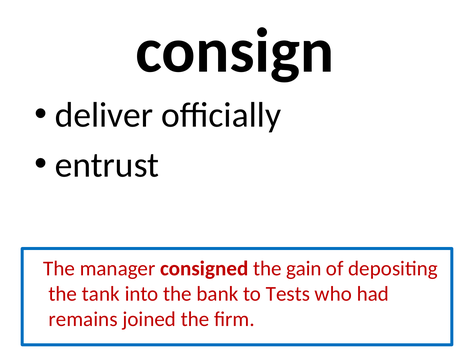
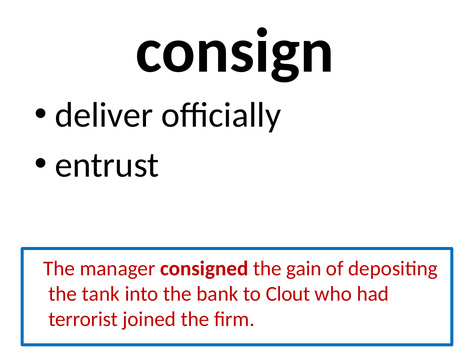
Tests: Tests -> Clout
remains: remains -> terrorist
